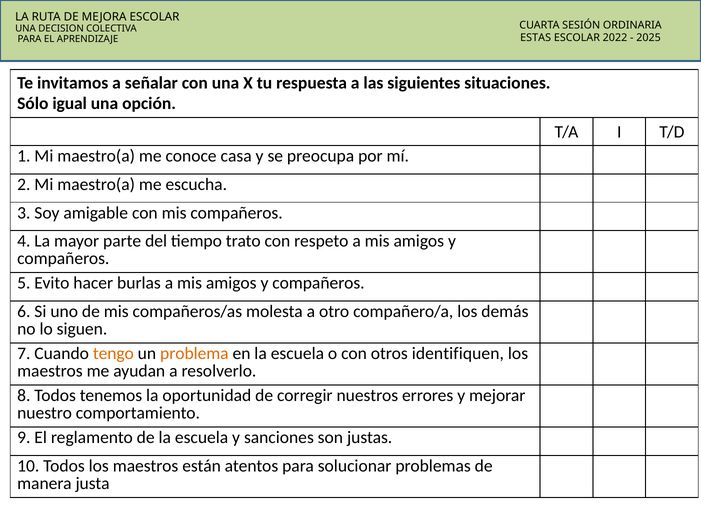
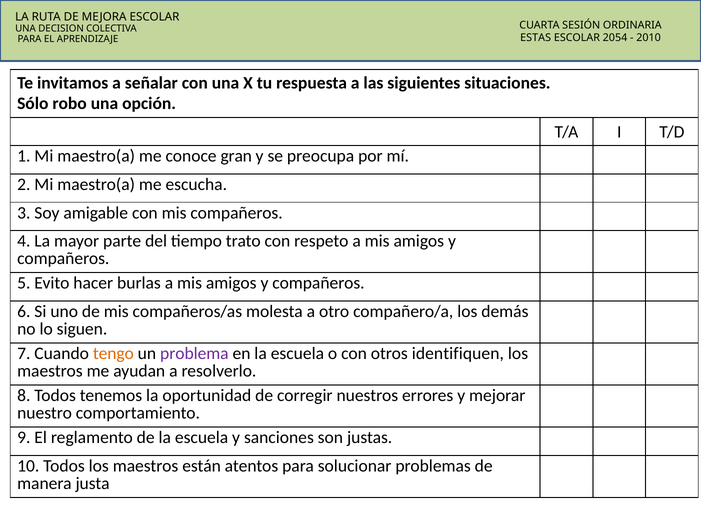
2022: 2022 -> 2054
2025: 2025 -> 2010
igual: igual -> robo
casa: casa -> gran
problema colour: orange -> purple
